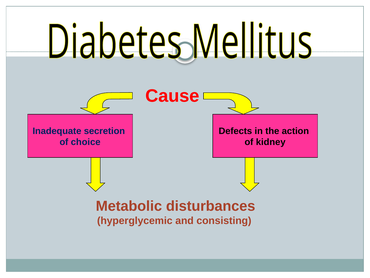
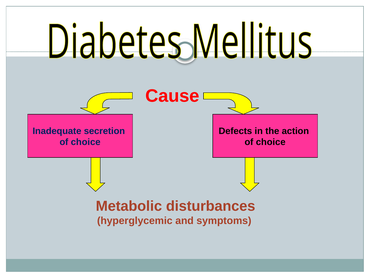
kidney at (271, 142): kidney -> choice
consisting: consisting -> symptoms
